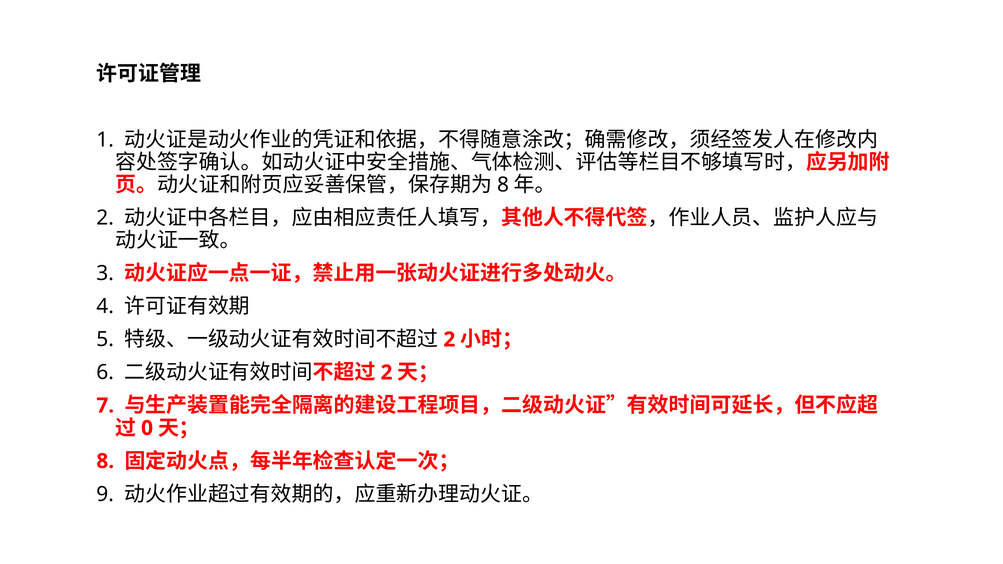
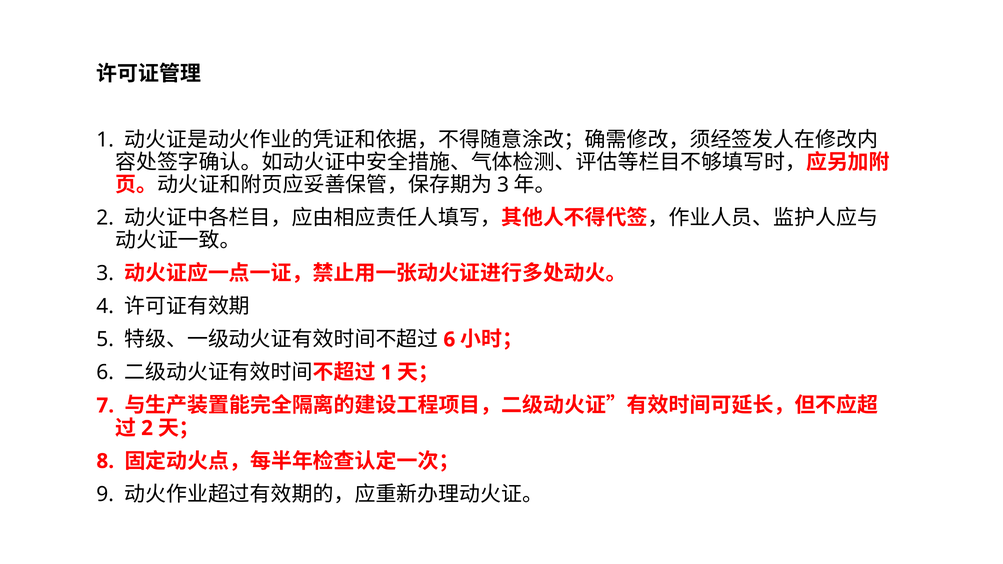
8 at (503, 185): 8 -> 3
2 at (449, 340): 2 -> 6
2 at (387, 373): 2 -> 1
0 at (147, 428): 0 -> 2
